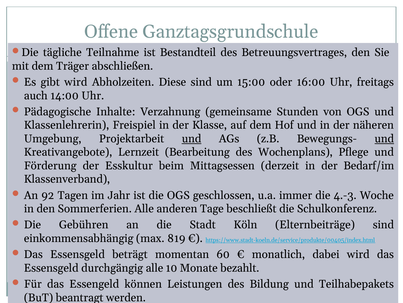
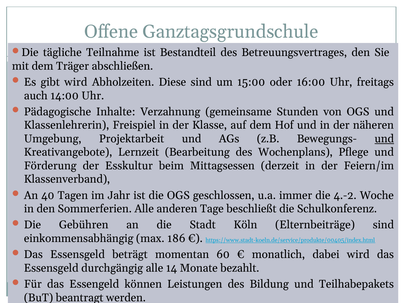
und at (192, 138) underline: present -> none
Bedarf/im: Bedarf/im -> Feiern/im
92: 92 -> 40
4.-3: 4.-3 -> 4.-2
819: 819 -> 186
10: 10 -> 14
